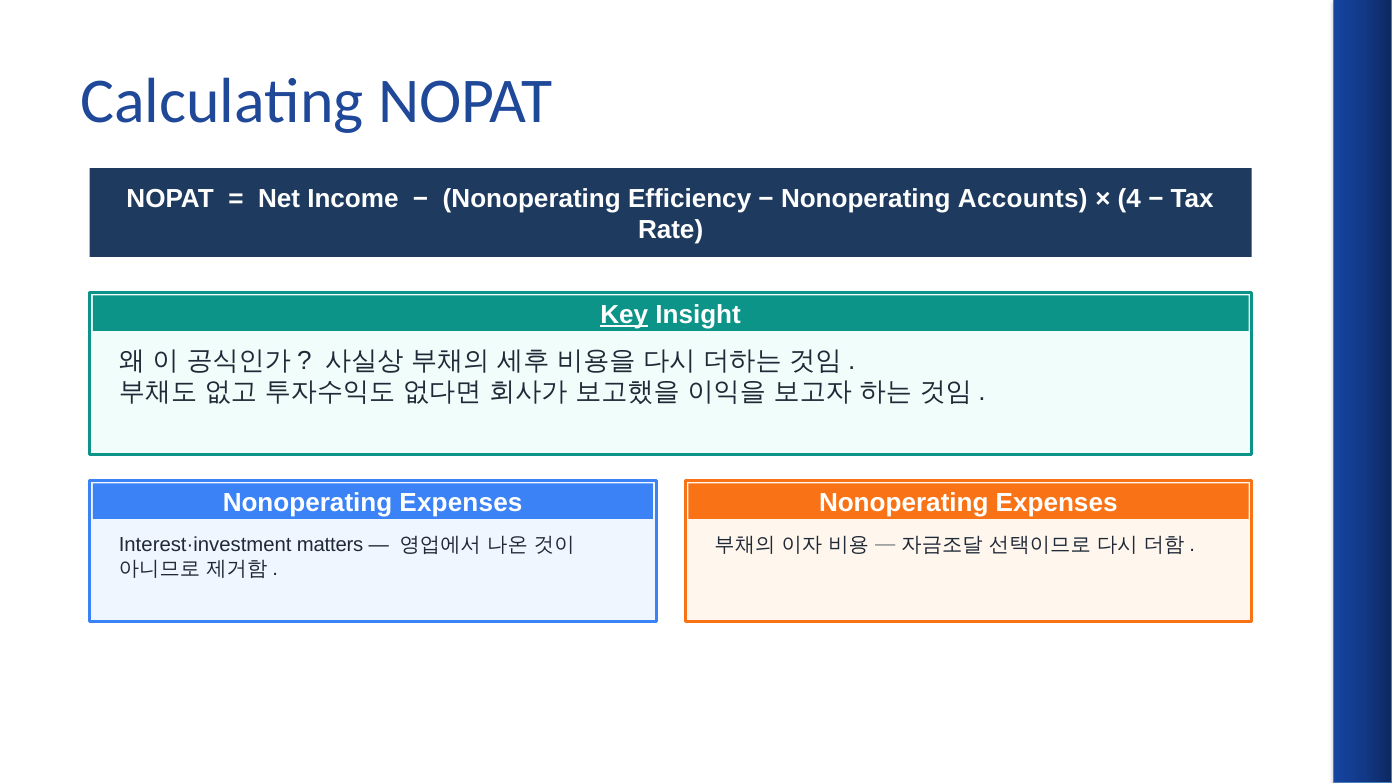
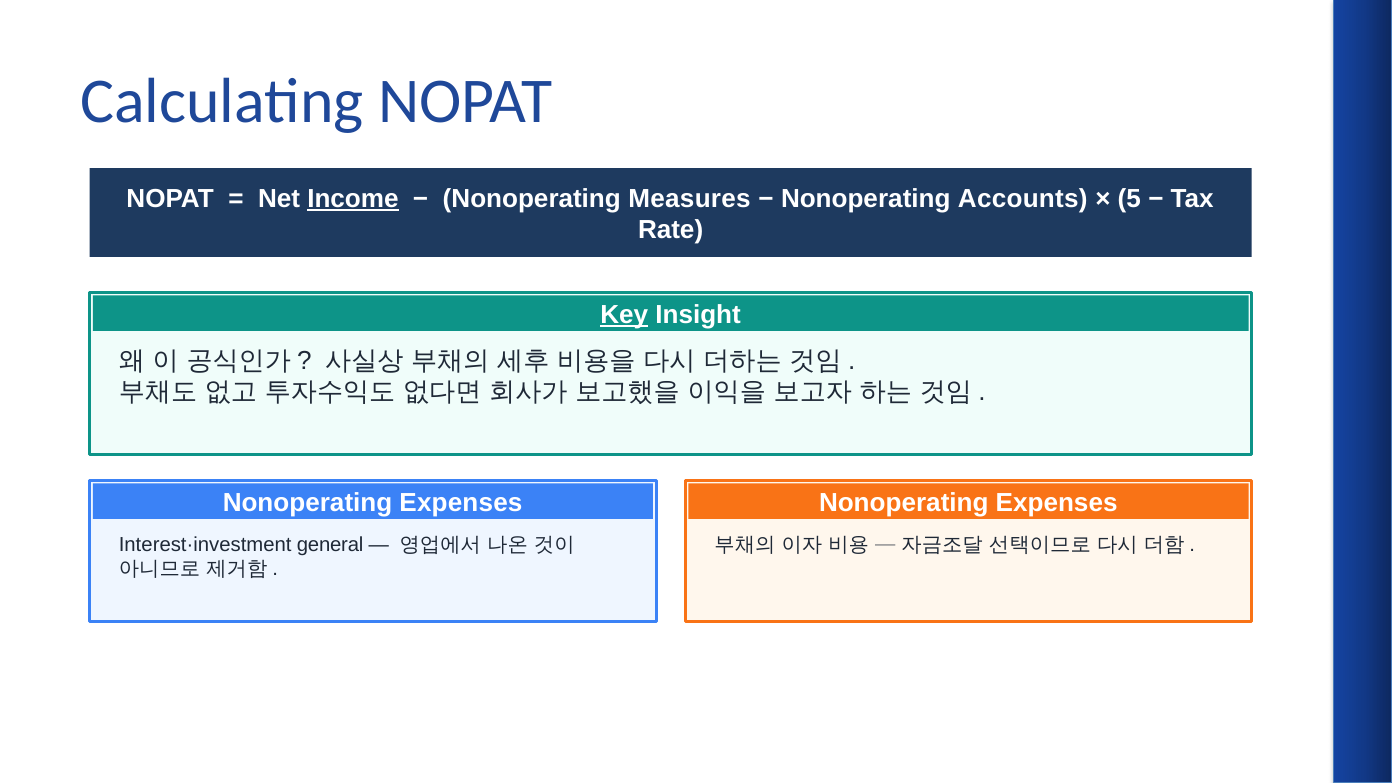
Income underline: none -> present
Efficiency: Efficiency -> Measures
4: 4 -> 5
matters: matters -> general
